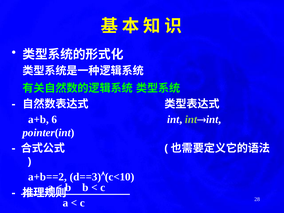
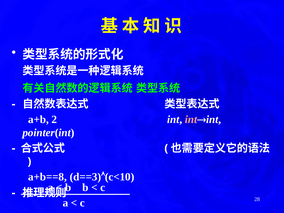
6: 6 -> 2
int at (191, 119) colour: light green -> pink
a+b==2: a+b==2 -> a+b==8
